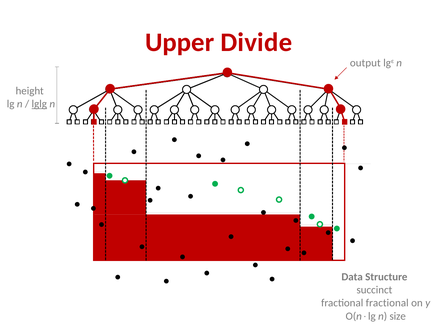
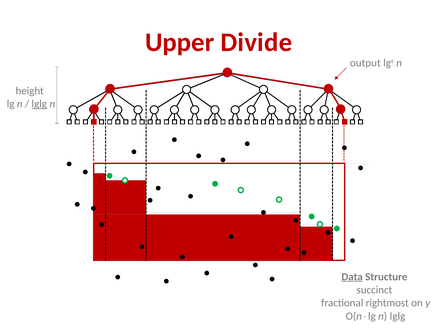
Data underline: none -> present
fractional fractional: fractional -> rightmost
n size: size -> lglg
